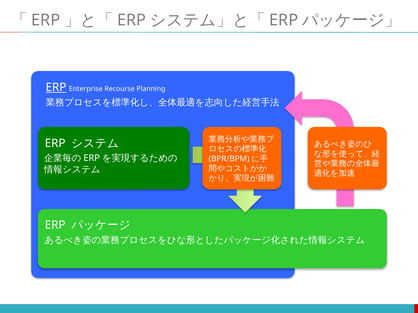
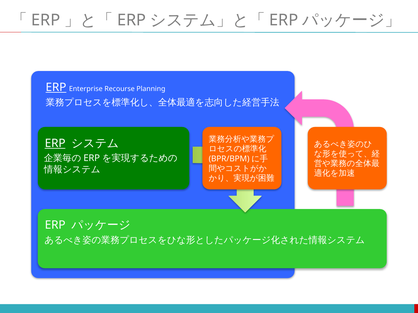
ERP at (55, 144) underline: none -> present
